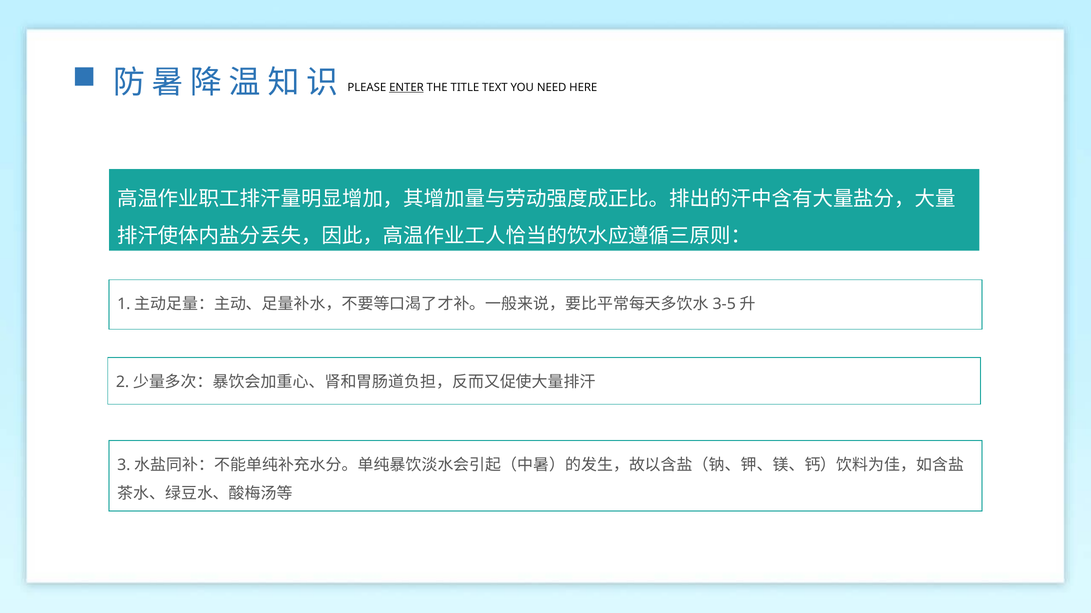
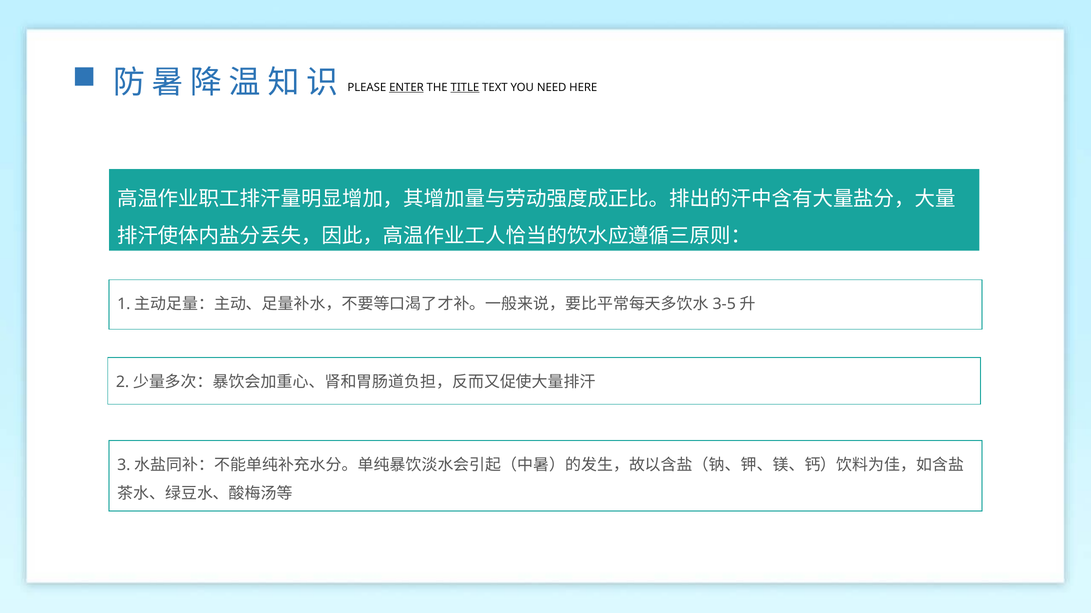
TITLE underline: none -> present
